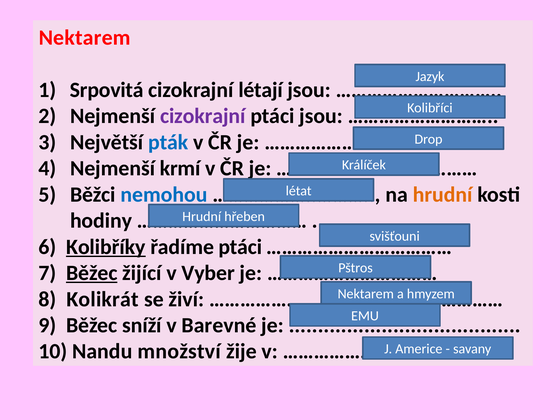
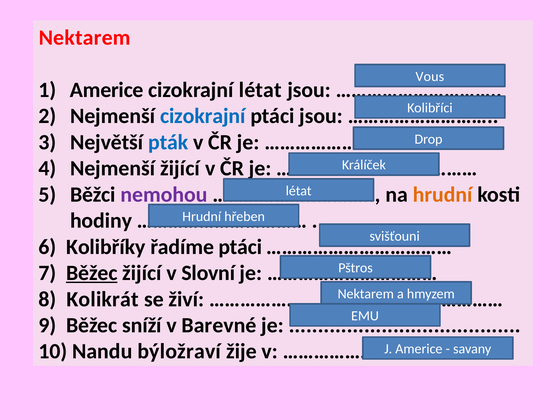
Jazyk: Jazyk -> Vous
Srpovitá at (107, 90): Srpovitá -> Americe
cizokrajní létají: létají -> létat
cizokrajní at (203, 116) colour: purple -> blue
Nejmenší krmí: krmí -> žijící
nemohou colour: blue -> purple
Kolibříky underline: present -> none
Vyber: Vyber -> Slovní
množství: množství -> býložraví
